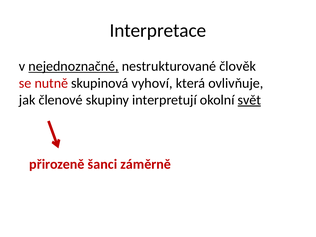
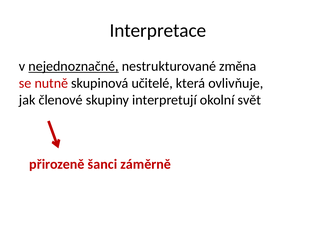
člověk: člověk -> změna
vyhoví: vyhoví -> učitelé
svět underline: present -> none
